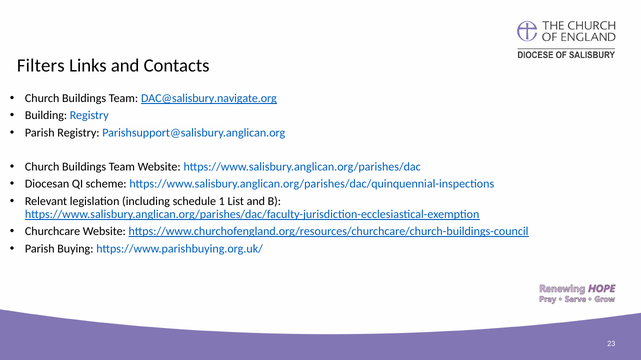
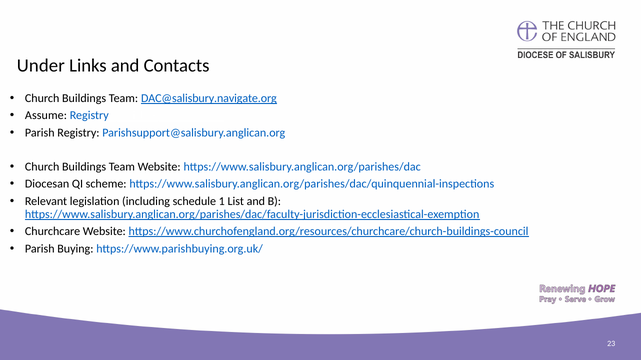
Filters: Filters -> Under
Building: Building -> Assume
